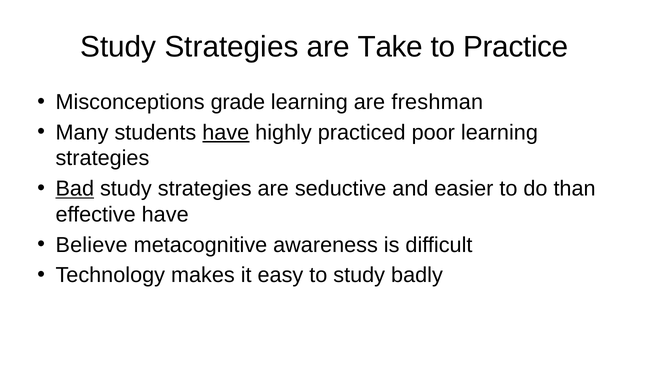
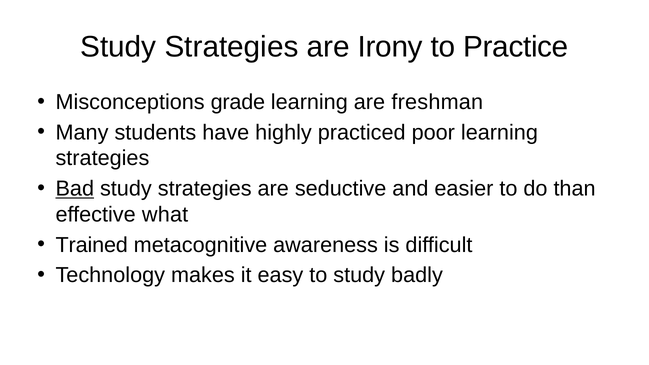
Take: Take -> Irony
have at (226, 132) underline: present -> none
effective have: have -> what
Believe: Believe -> Trained
